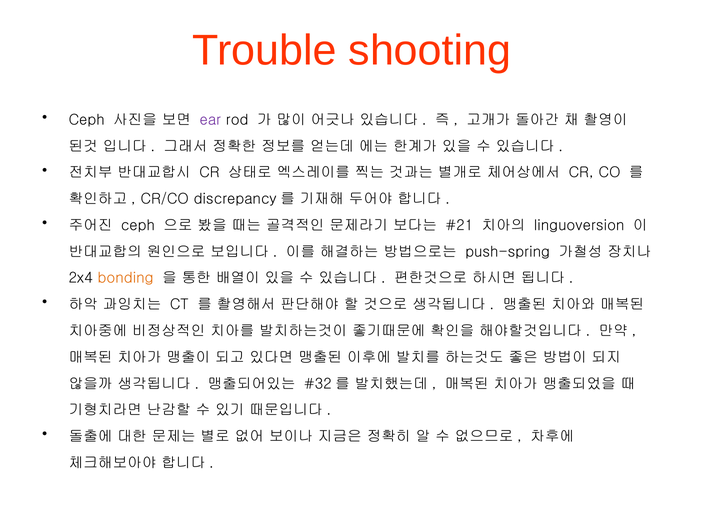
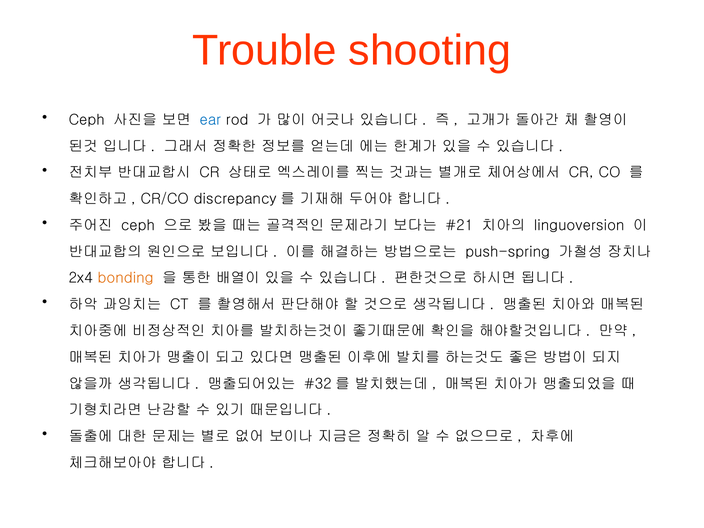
ear colour: purple -> blue
